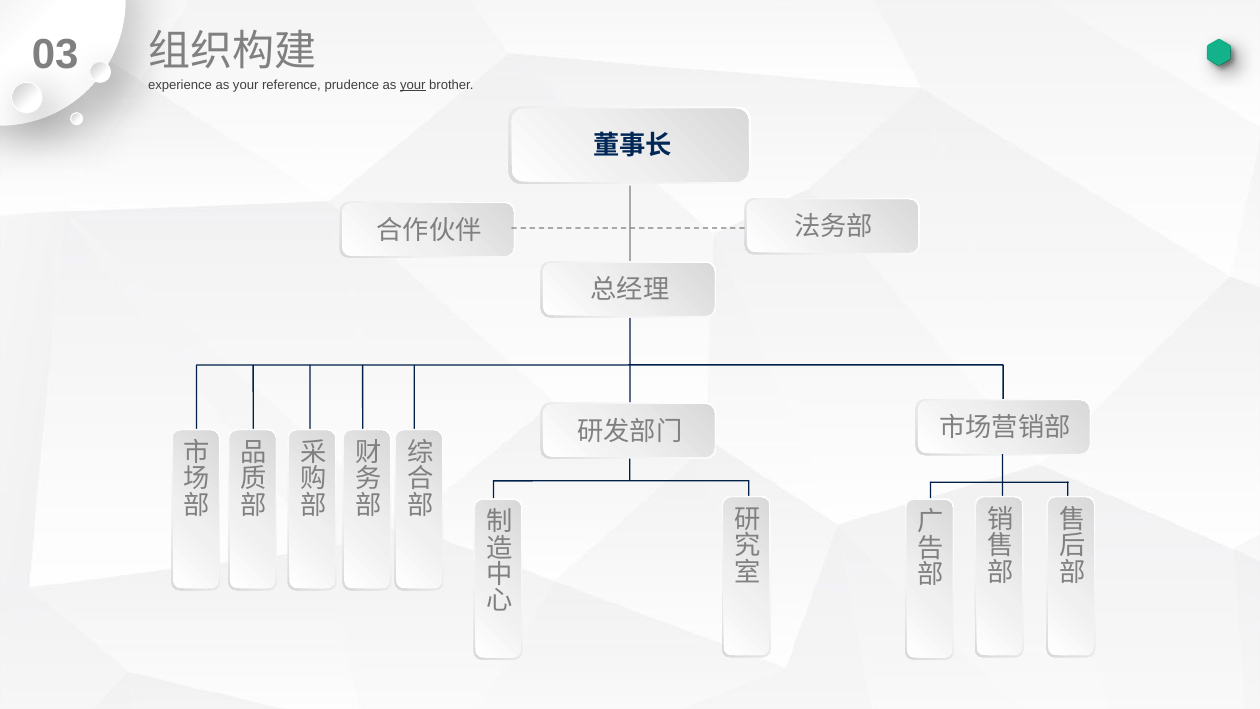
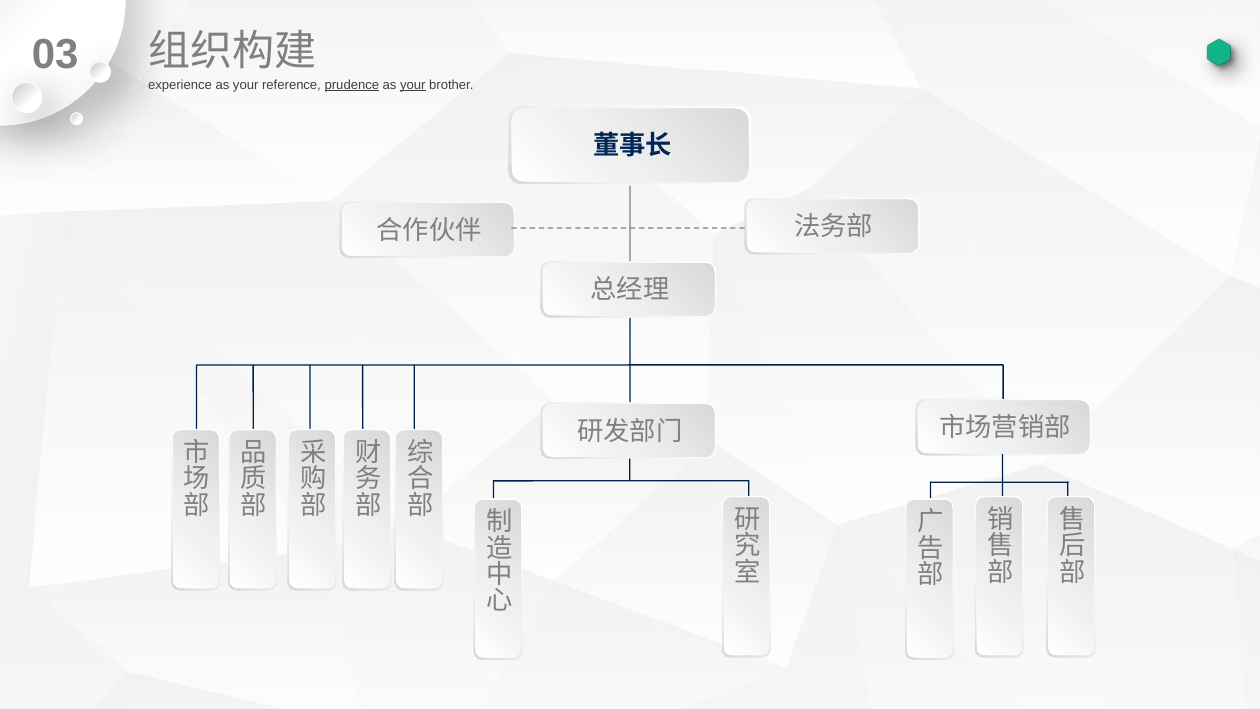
prudence underline: none -> present
